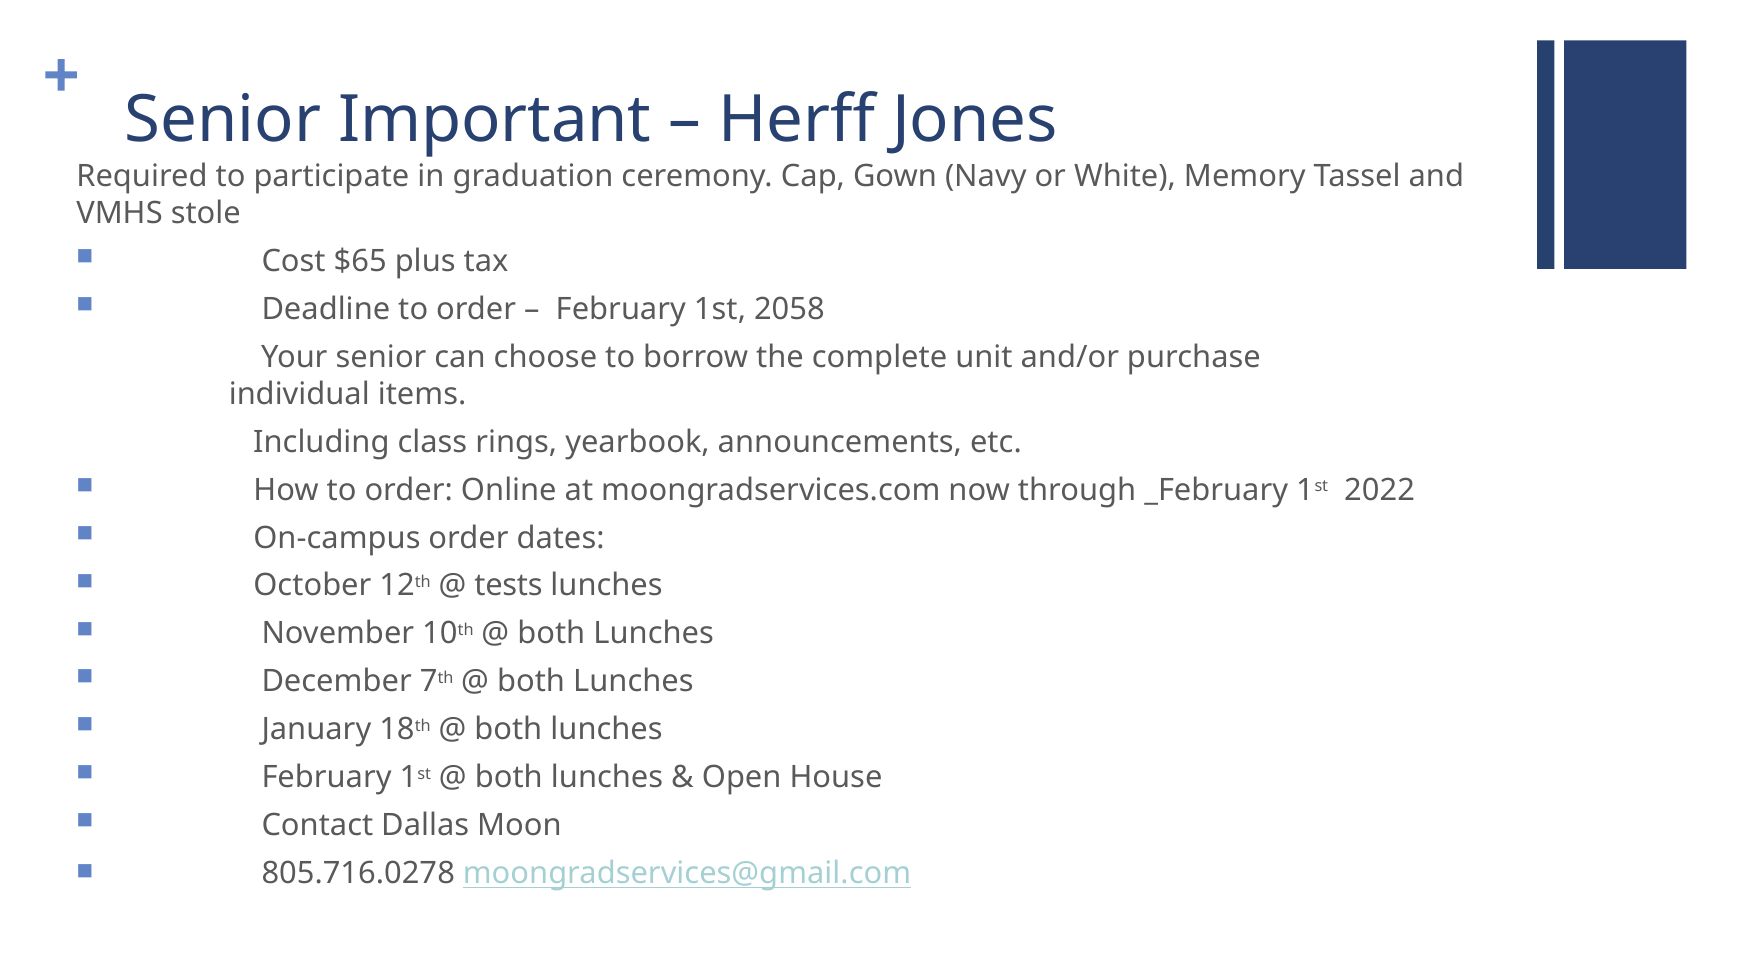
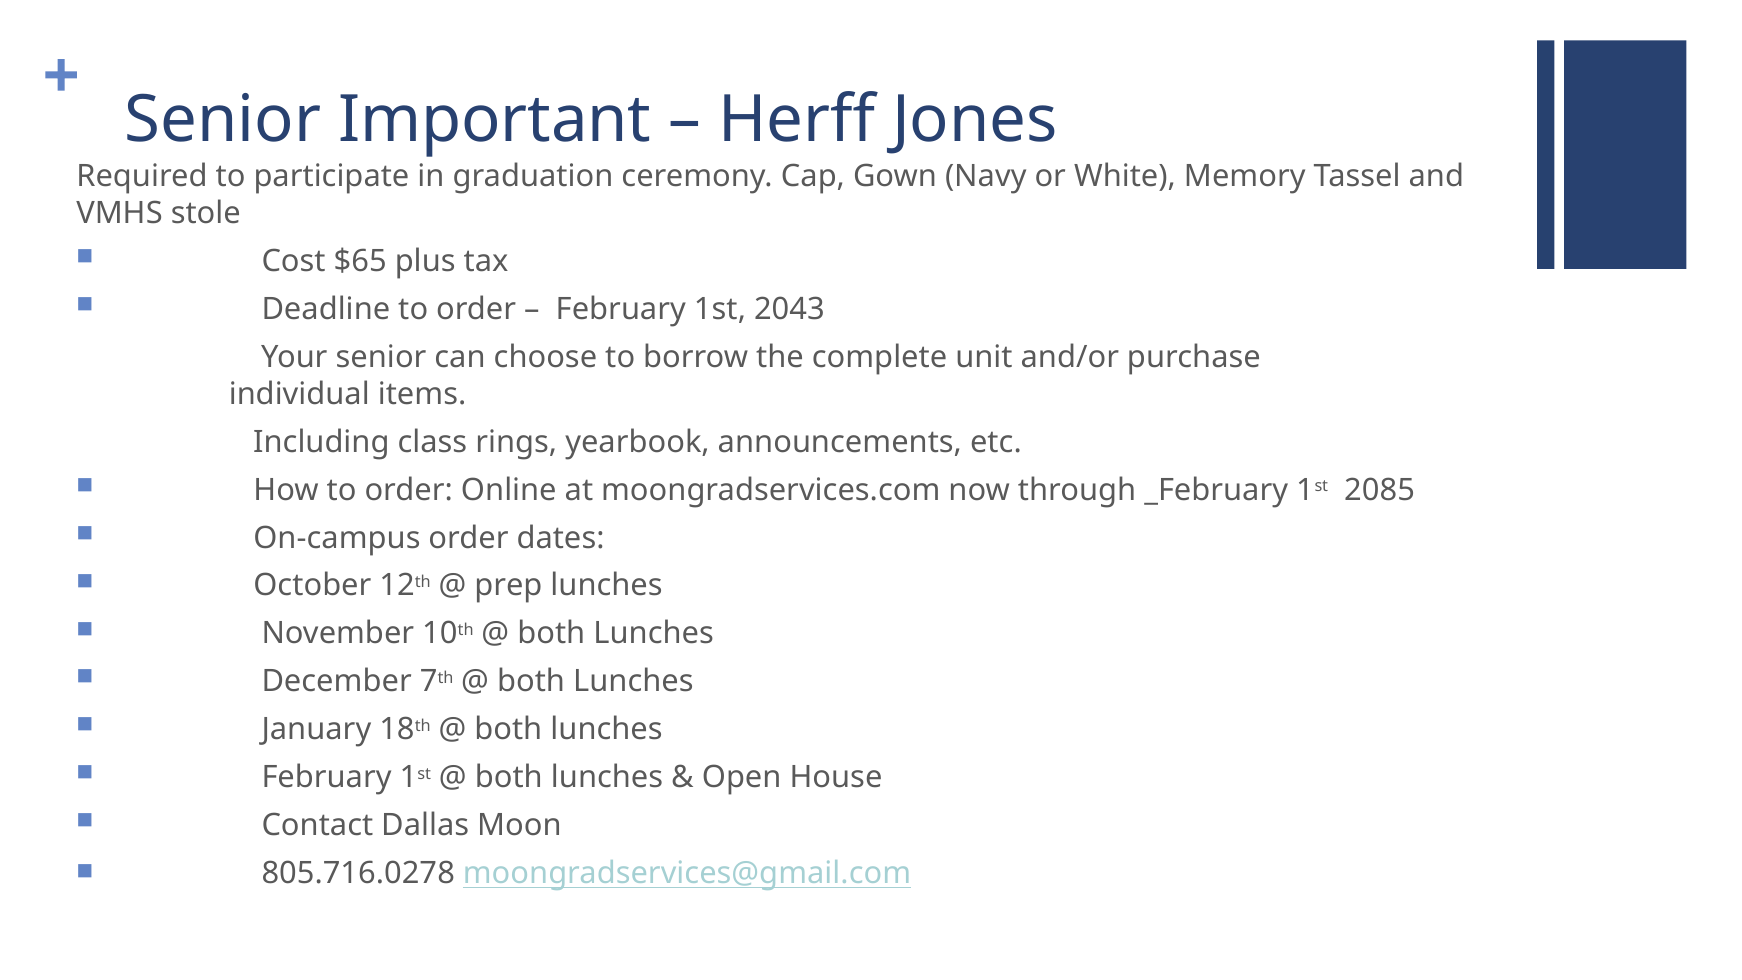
2058: 2058 -> 2043
2022: 2022 -> 2085
tests: tests -> prep
